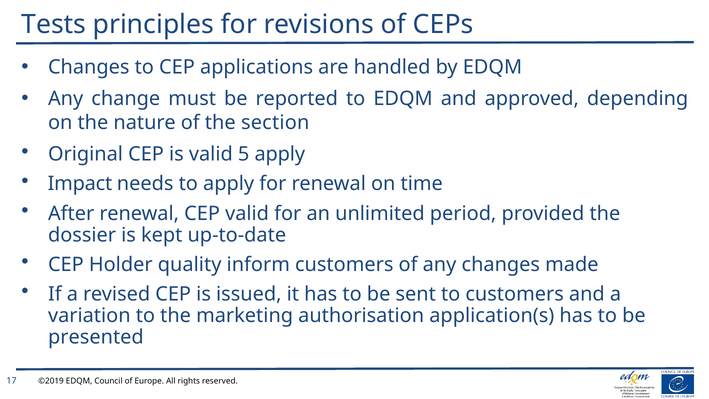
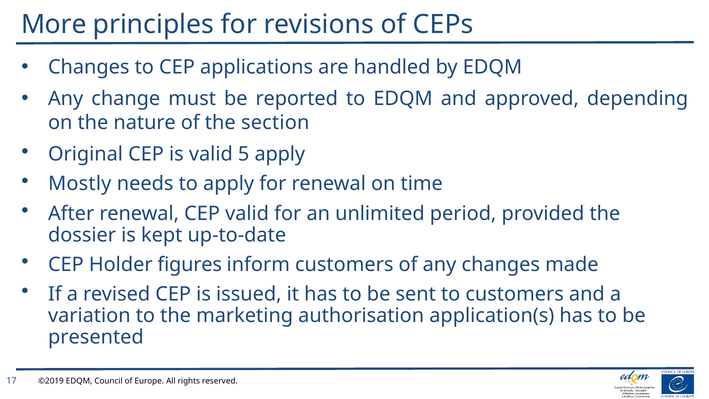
Tests: Tests -> More
Impact: Impact -> Mostly
quality: quality -> figures
